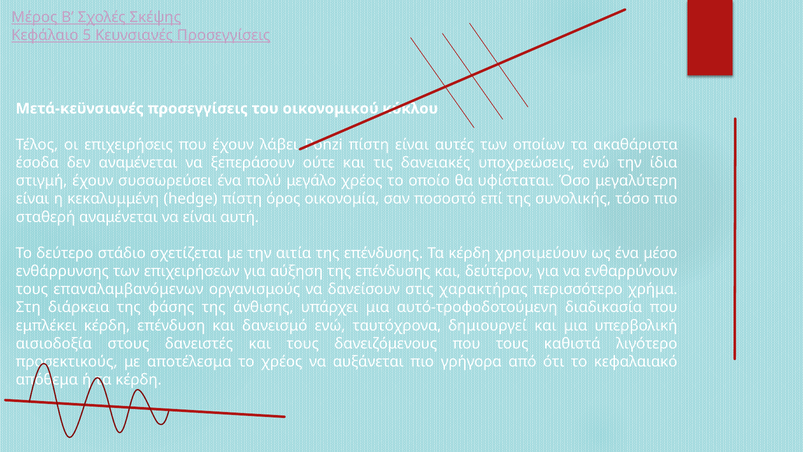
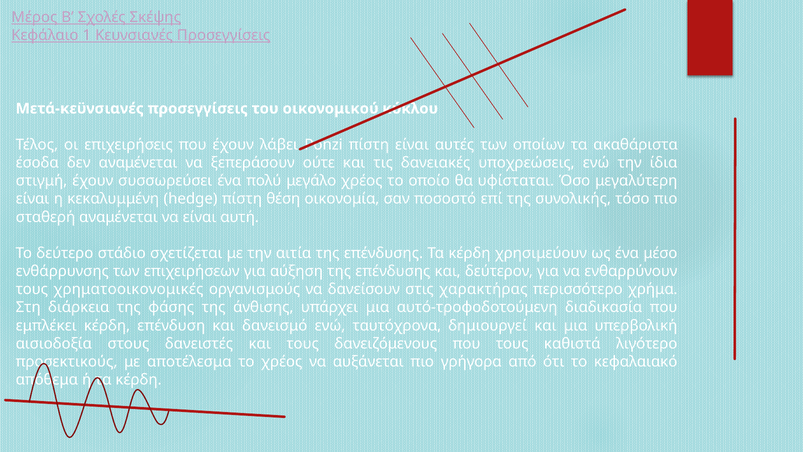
5: 5 -> 1
όρος: όρος -> θέση
επαναλαμβανόμενων: επαναλαμβανόμενων -> χρηματοοικονομικές
